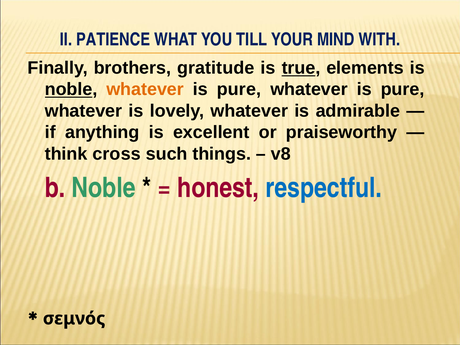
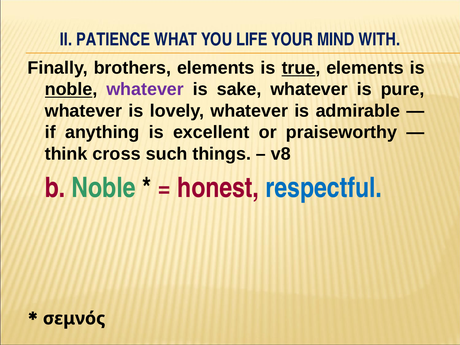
TILL: TILL -> LIFE
brothers gratitude: gratitude -> elements
whatever at (145, 89) colour: orange -> purple
pure at (239, 89): pure -> sake
